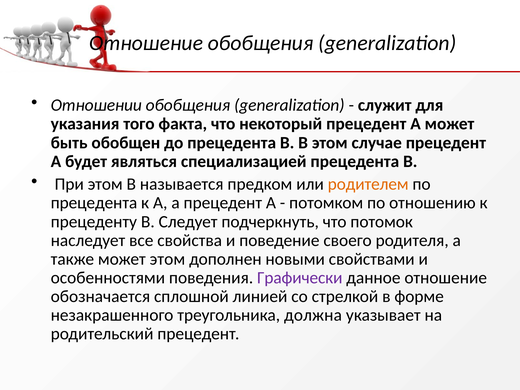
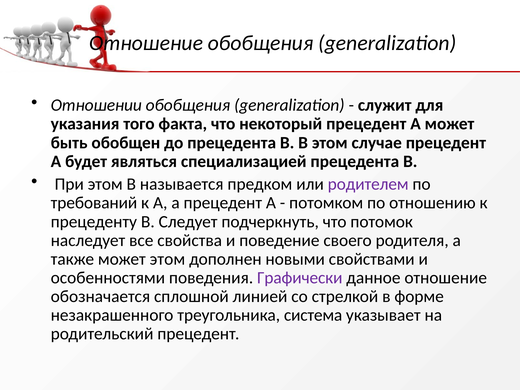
родителем colour: orange -> purple
прецедента at (94, 203): прецедента -> требований
должна: должна -> система
